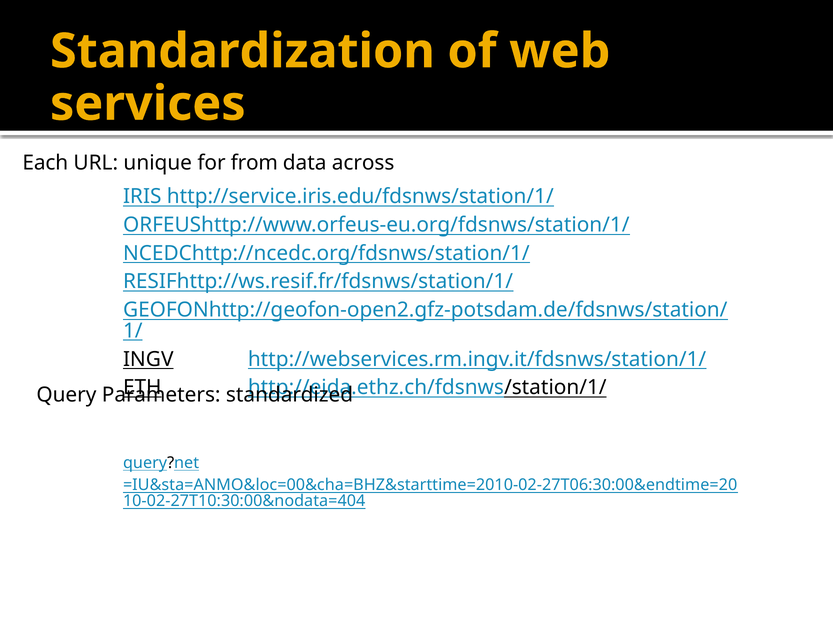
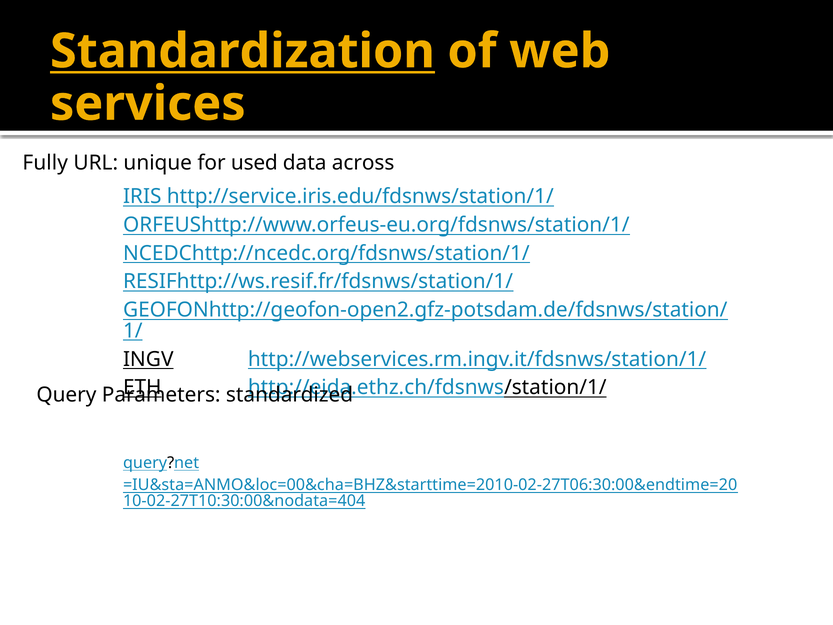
Standardization underline: none -> present
Each: Each -> Fully
from: from -> used
